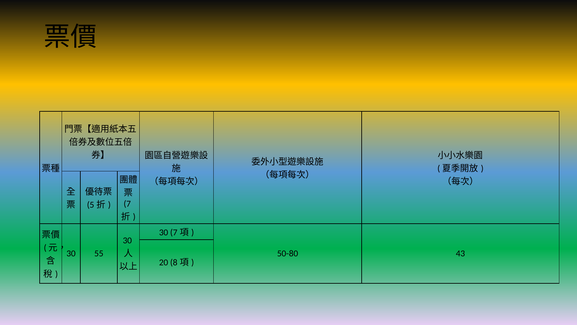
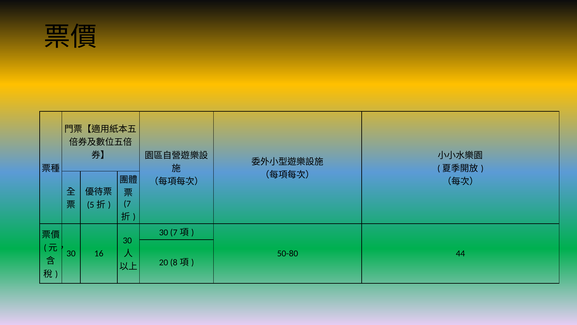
55: 55 -> 16
43: 43 -> 44
